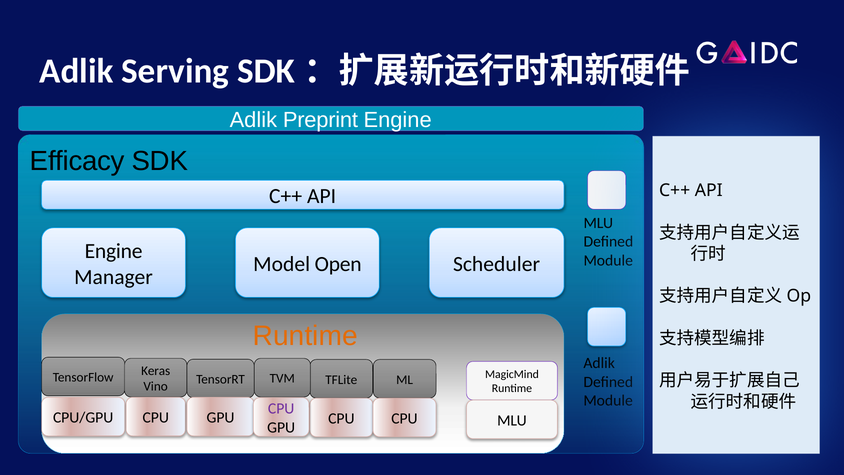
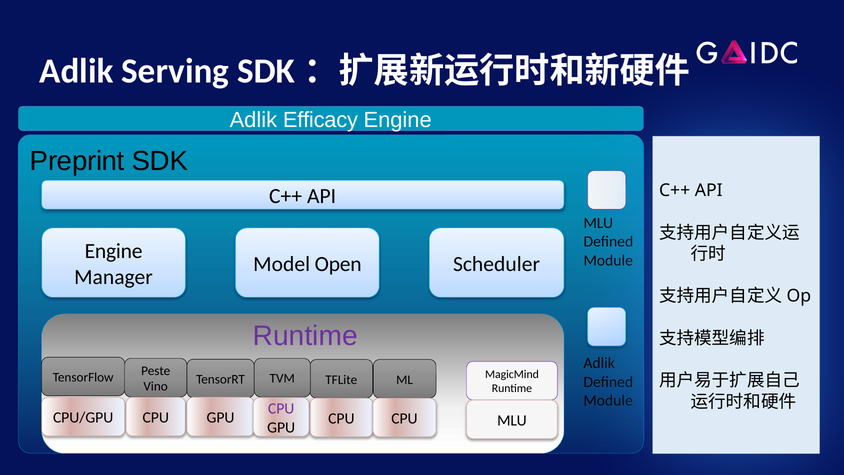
Preprint: Preprint -> Efficacy
Efficacy: Efficacy -> Preprint
Runtime at (305, 336) colour: orange -> purple
Keras: Keras -> Peste
